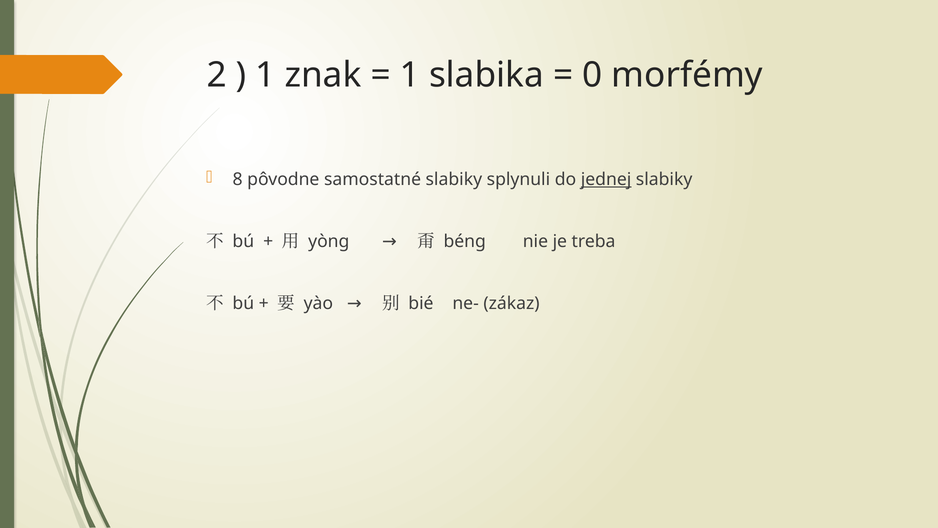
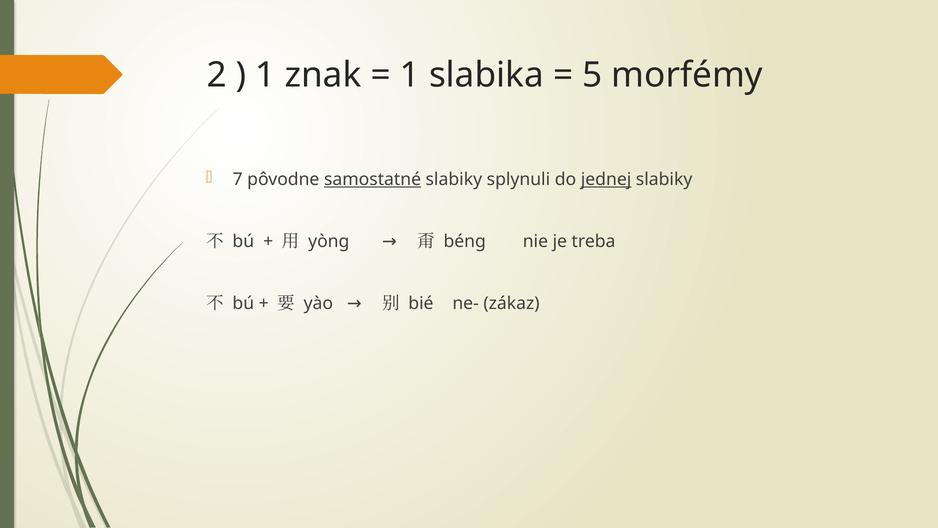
0: 0 -> 5
8: 8 -> 7
samostatné underline: none -> present
